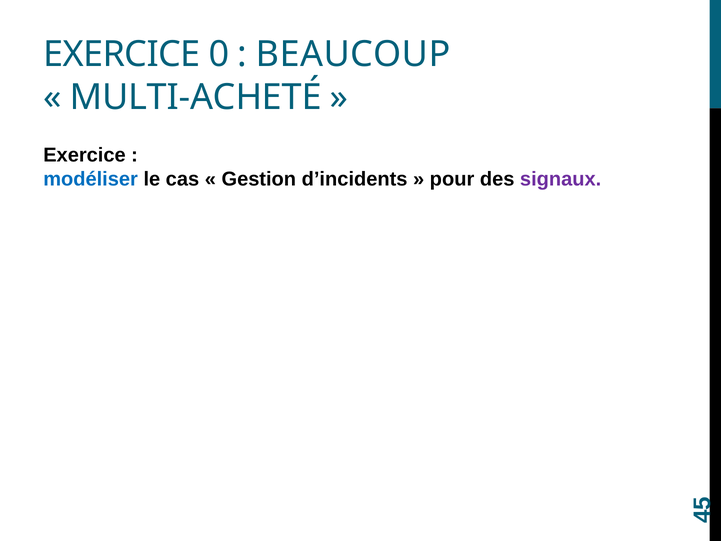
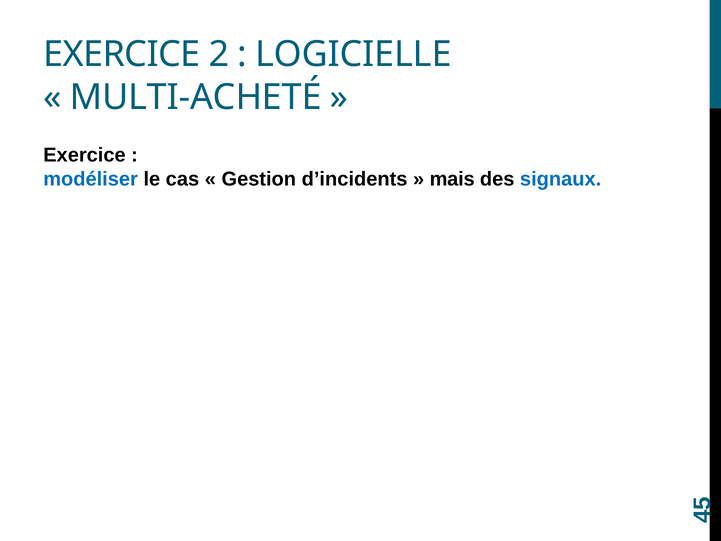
0: 0 -> 2
BEAUCOUP: BEAUCOUP -> LOGICIELLE
pour: pour -> mais
signaux colour: purple -> blue
